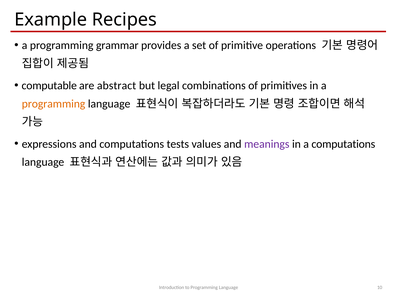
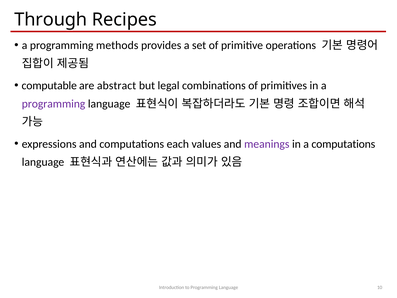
Example: Example -> Through
grammar: grammar -> methods
programming at (54, 104) colour: orange -> purple
tests: tests -> each
